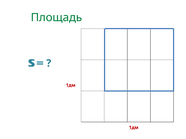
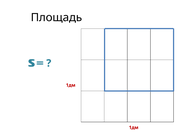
Площадь colour: green -> black
